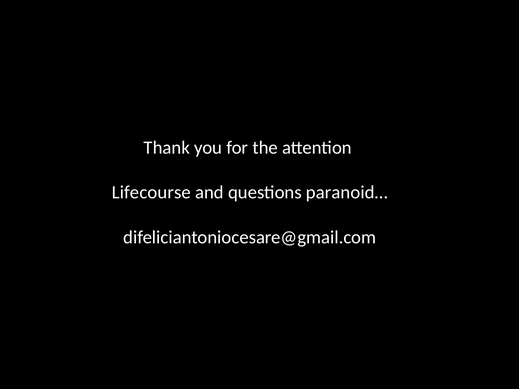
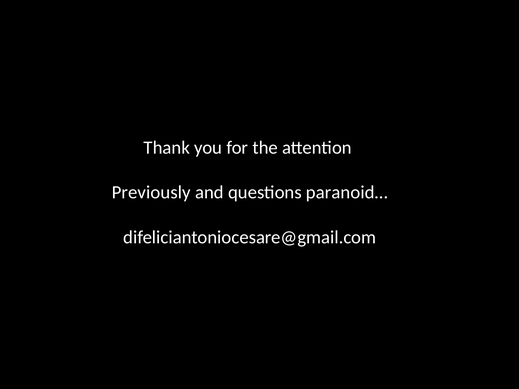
Lifecourse: Lifecourse -> Previously
